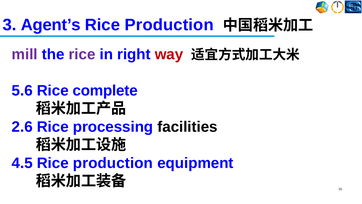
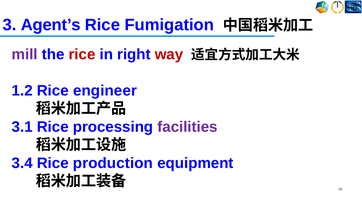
Production at (169, 25): Production -> Fumigation
rice at (82, 54) colour: purple -> red
5.6: 5.6 -> 1.2
complete: complete -> engineer
2.6: 2.6 -> 3.1
facilities colour: black -> purple
4.5: 4.5 -> 3.4
